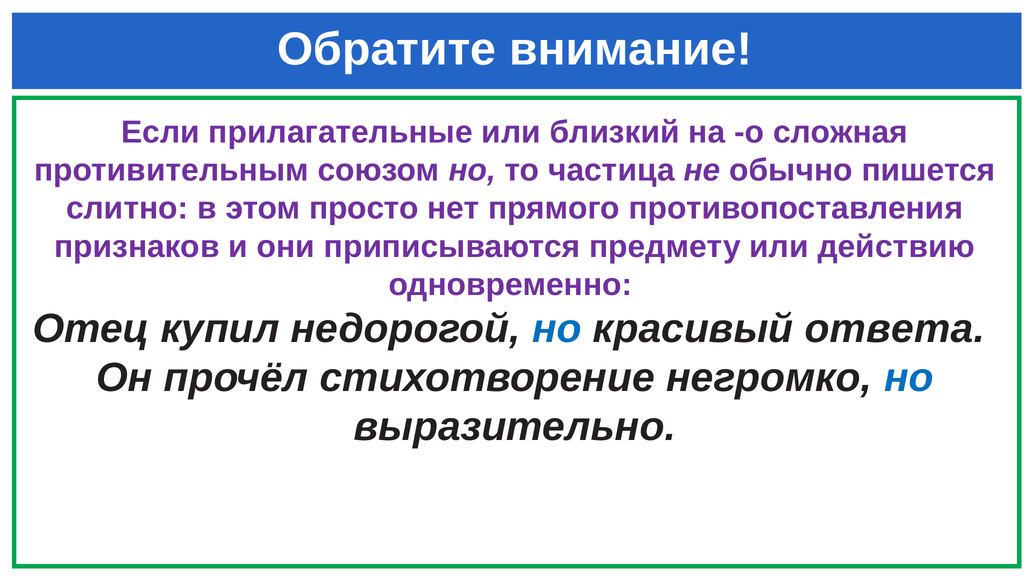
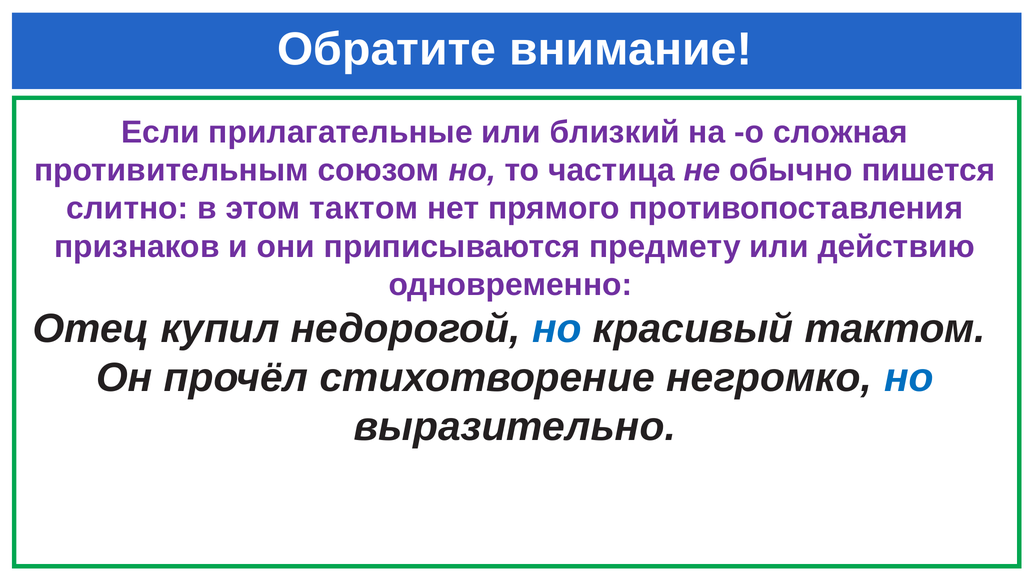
этом просто: просто -> тактом
красивый ответа: ответа -> тактом
